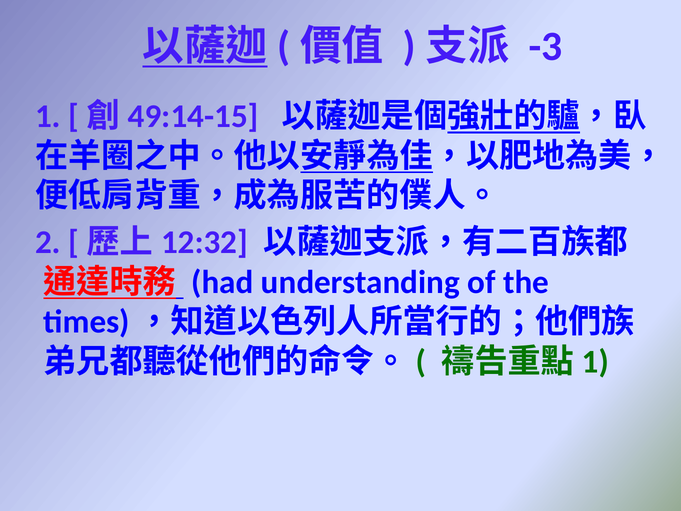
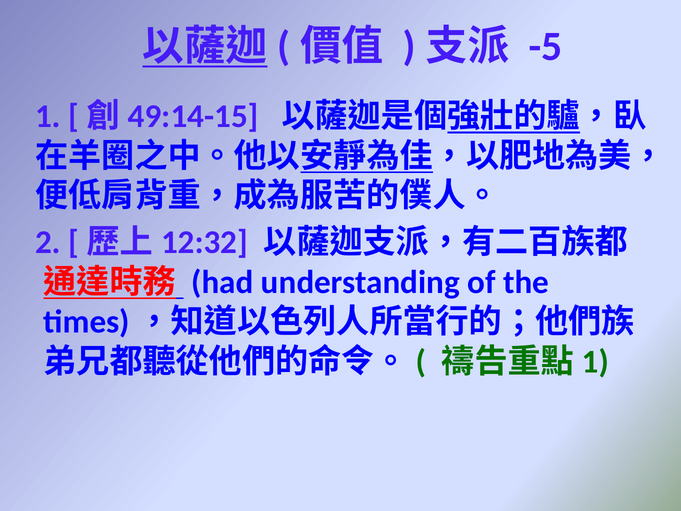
-3: -3 -> -5
